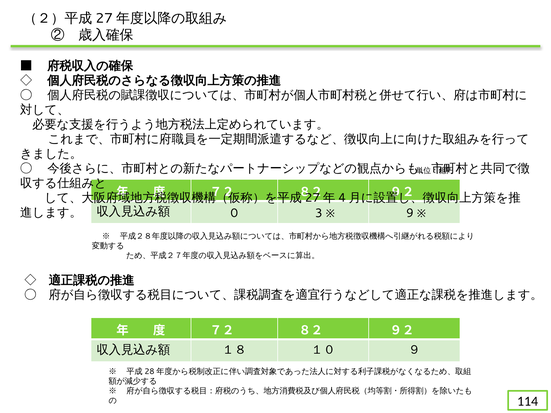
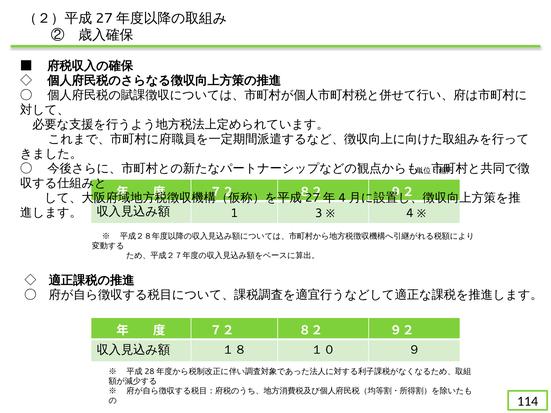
0: 0 -> 1
9: 9 -> 4
